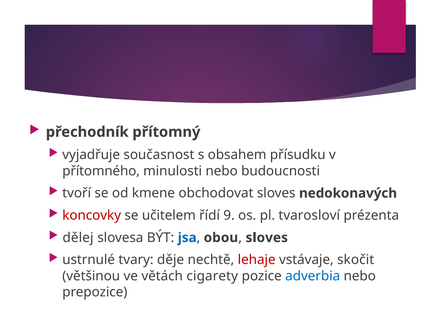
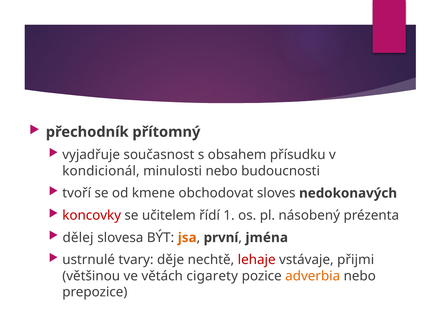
přítomného: přítomného -> kondicionál
9: 9 -> 1
tvarosloví: tvarosloví -> násobený
jsa colour: blue -> orange
obou: obou -> první
sloves at (267, 238): sloves -> jména
skočit: skočit -> přijmi
adverbia colour: blue -> orange
